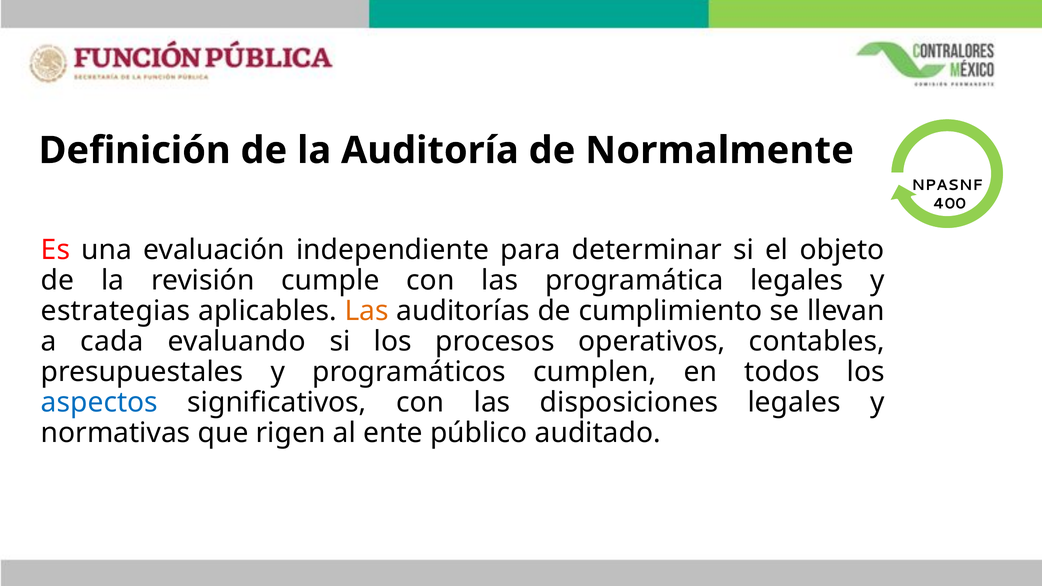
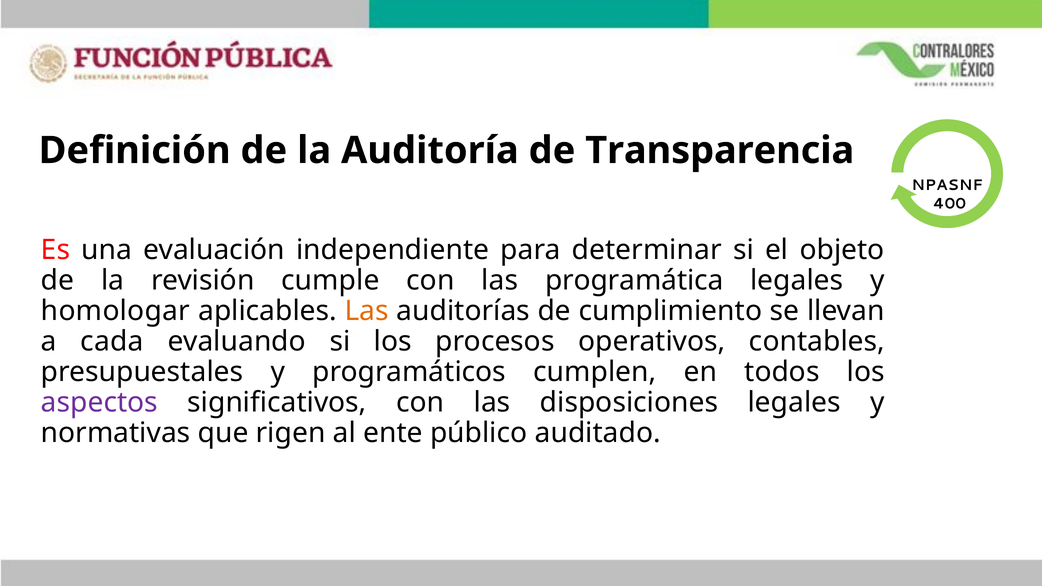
Normalmente: Normalmente -> Transparencia
estrategias: estrategias -> homologar
aspectos colour: blue -> purple
